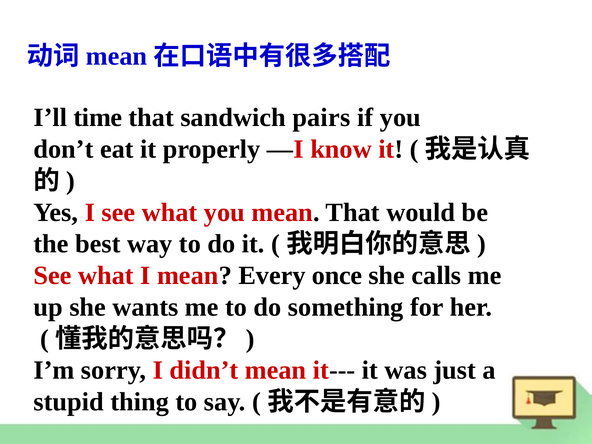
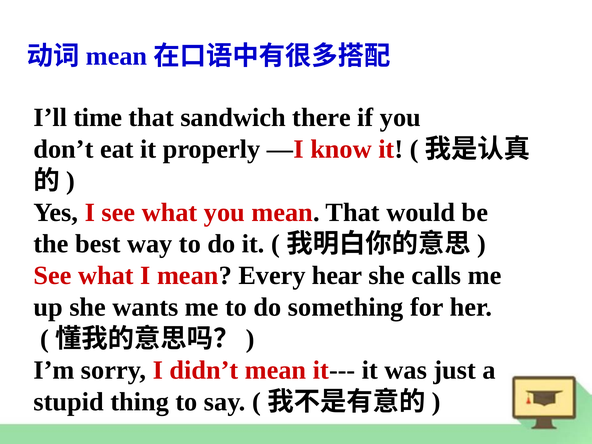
pairs: pairs -> there
once: once -> hear
